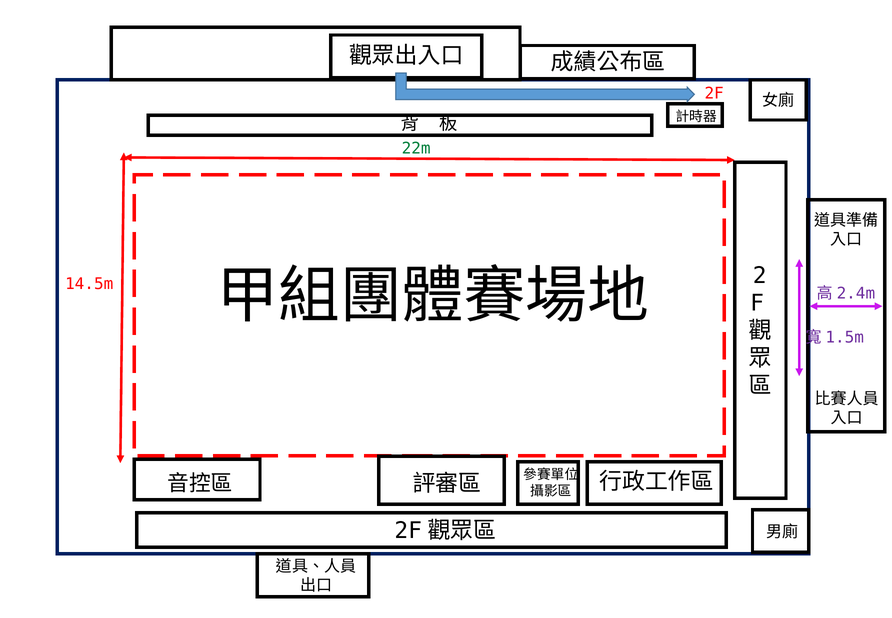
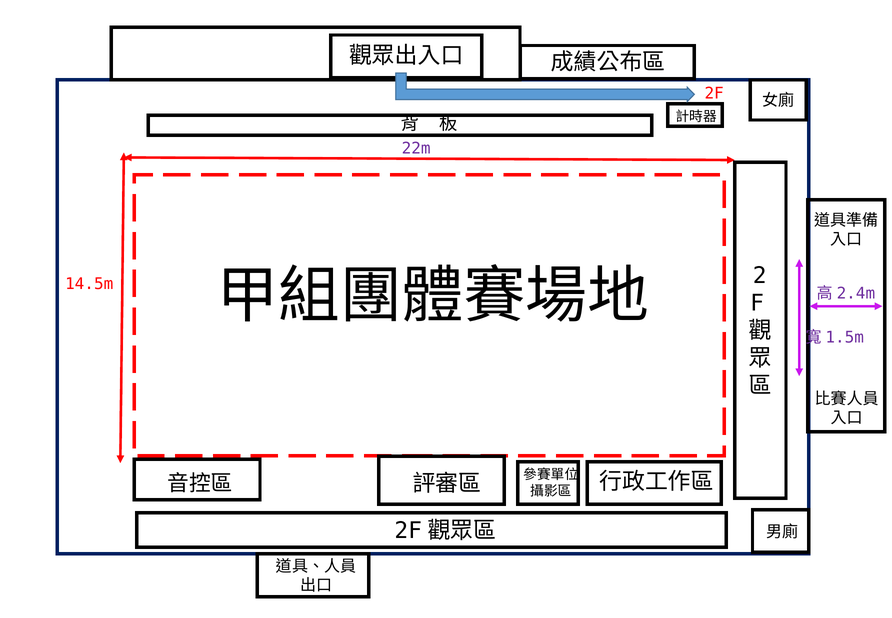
22m colour: green -> purple
